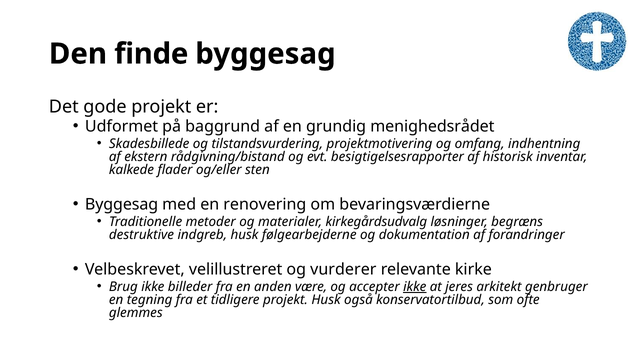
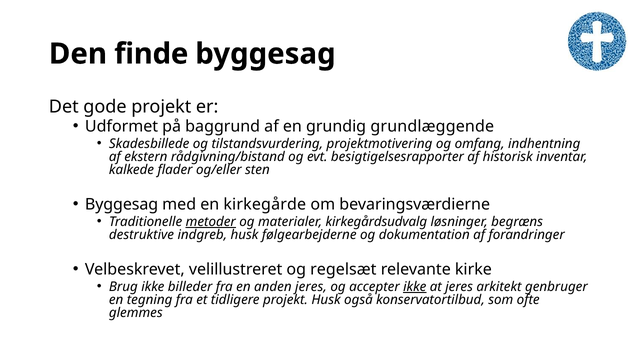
menighedsrådet: menighedsrådet -> grundlæggende
renovering: renovering -> kirkegårde
metoder underline: none -> present
vurderer: vurderer -> regelsæt
anden være: være -> jeres
